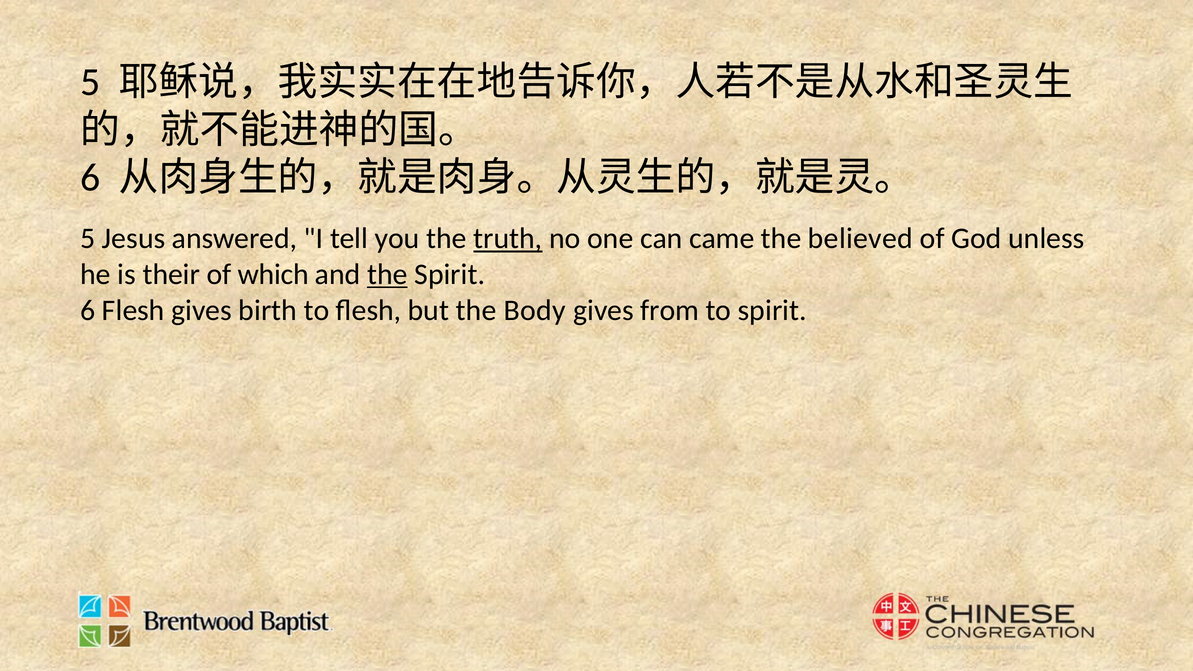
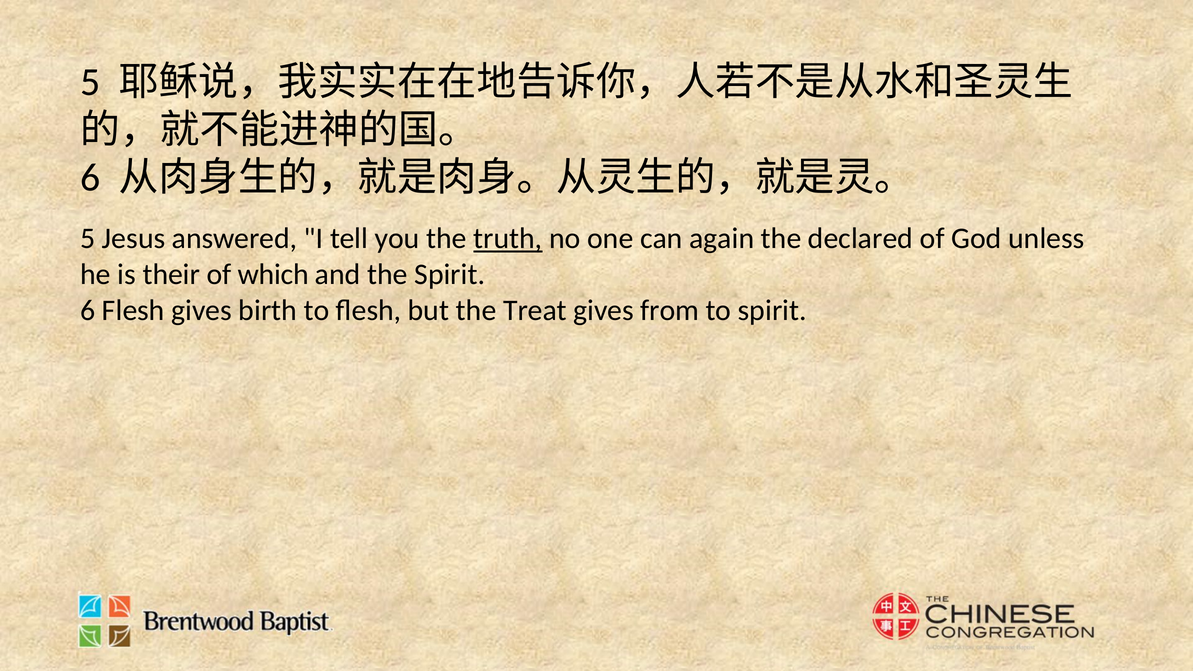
came: came -> again
believed: believed -> declared
the at (387, 274) underline: present -> none
Body: Body -> Treat
